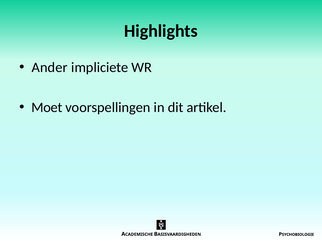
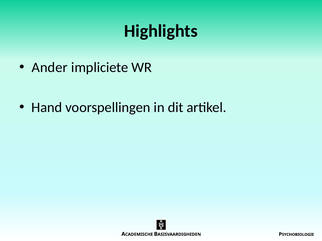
Moet: Moet -> Hand
